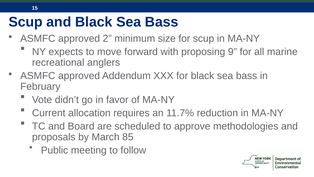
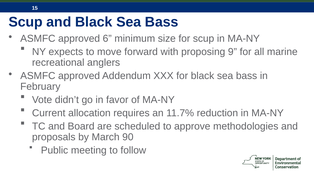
2: 2 -> 6
85: 85 -> 90
